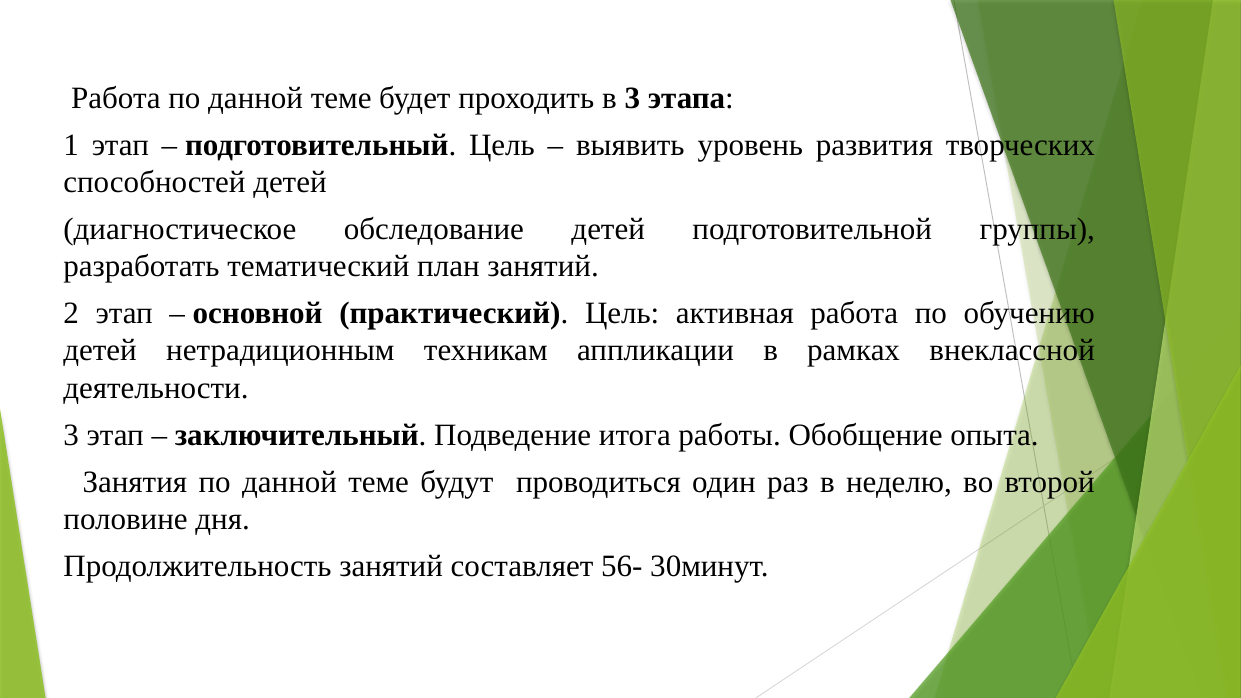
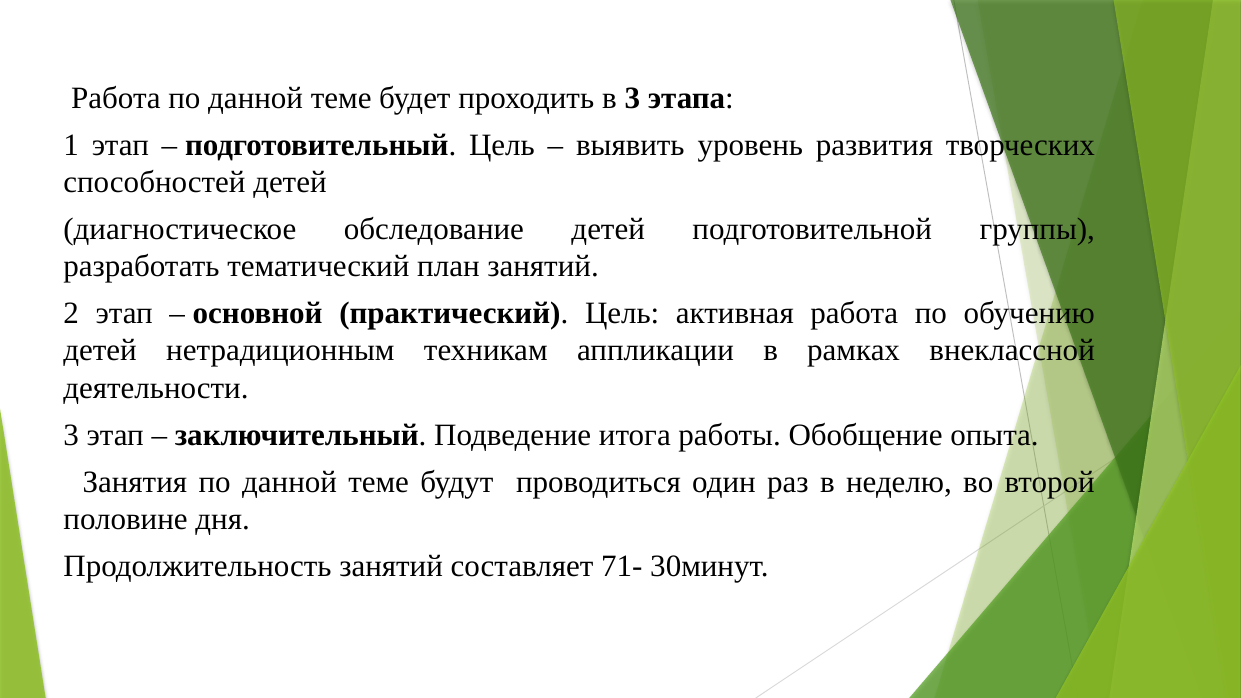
56-: 56- -> 71-
